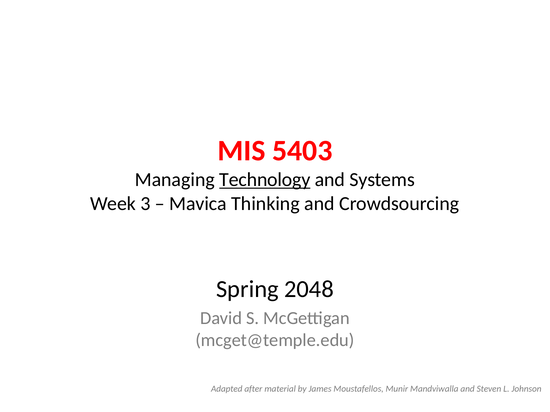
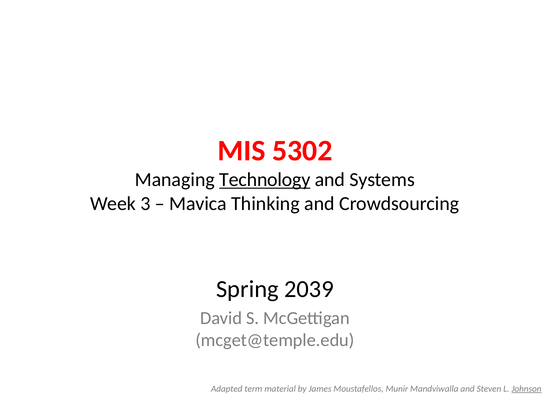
5403: 5403 -> 5302
2048: 2048 -> 2039
after: after -> term
Johnson underline: none -> present
